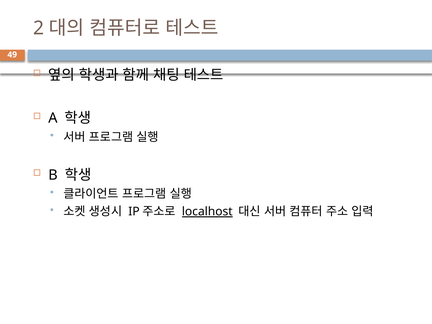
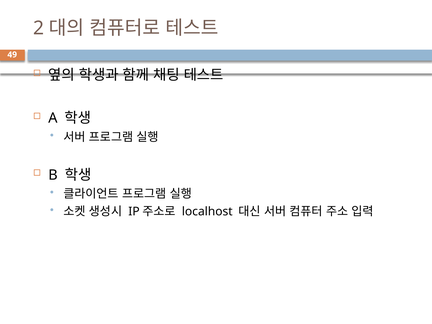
localhost underline: present -> none
